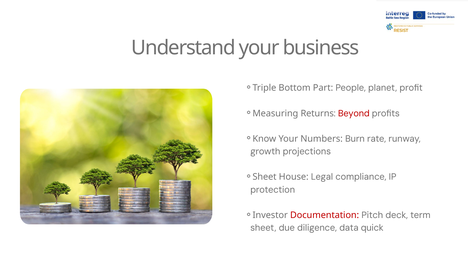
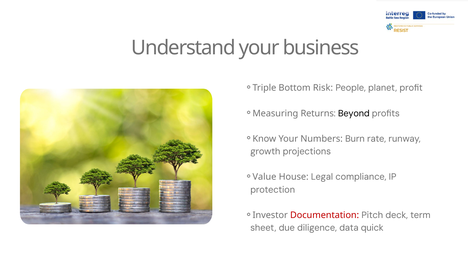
Part: Part -> Risk
Beyond colour: red -> black
Sheet at (264, 177): Sheet -> Value
